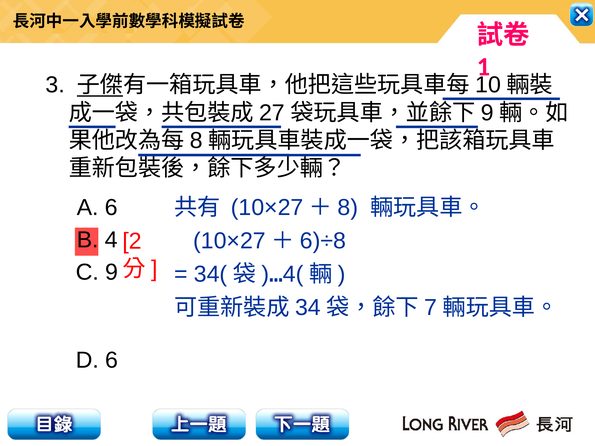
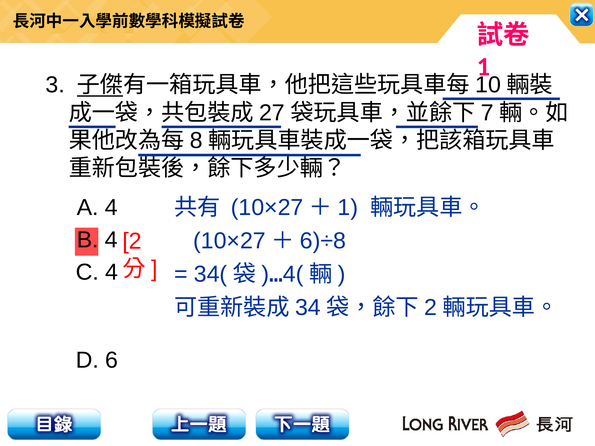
9 at (487, 113): 9 -> 7
A 6: 6 -> 4
8 at (348, 208): 8 -> 1
C 9: 9 -> 4
7 at (431, 308): 7 -> 2
